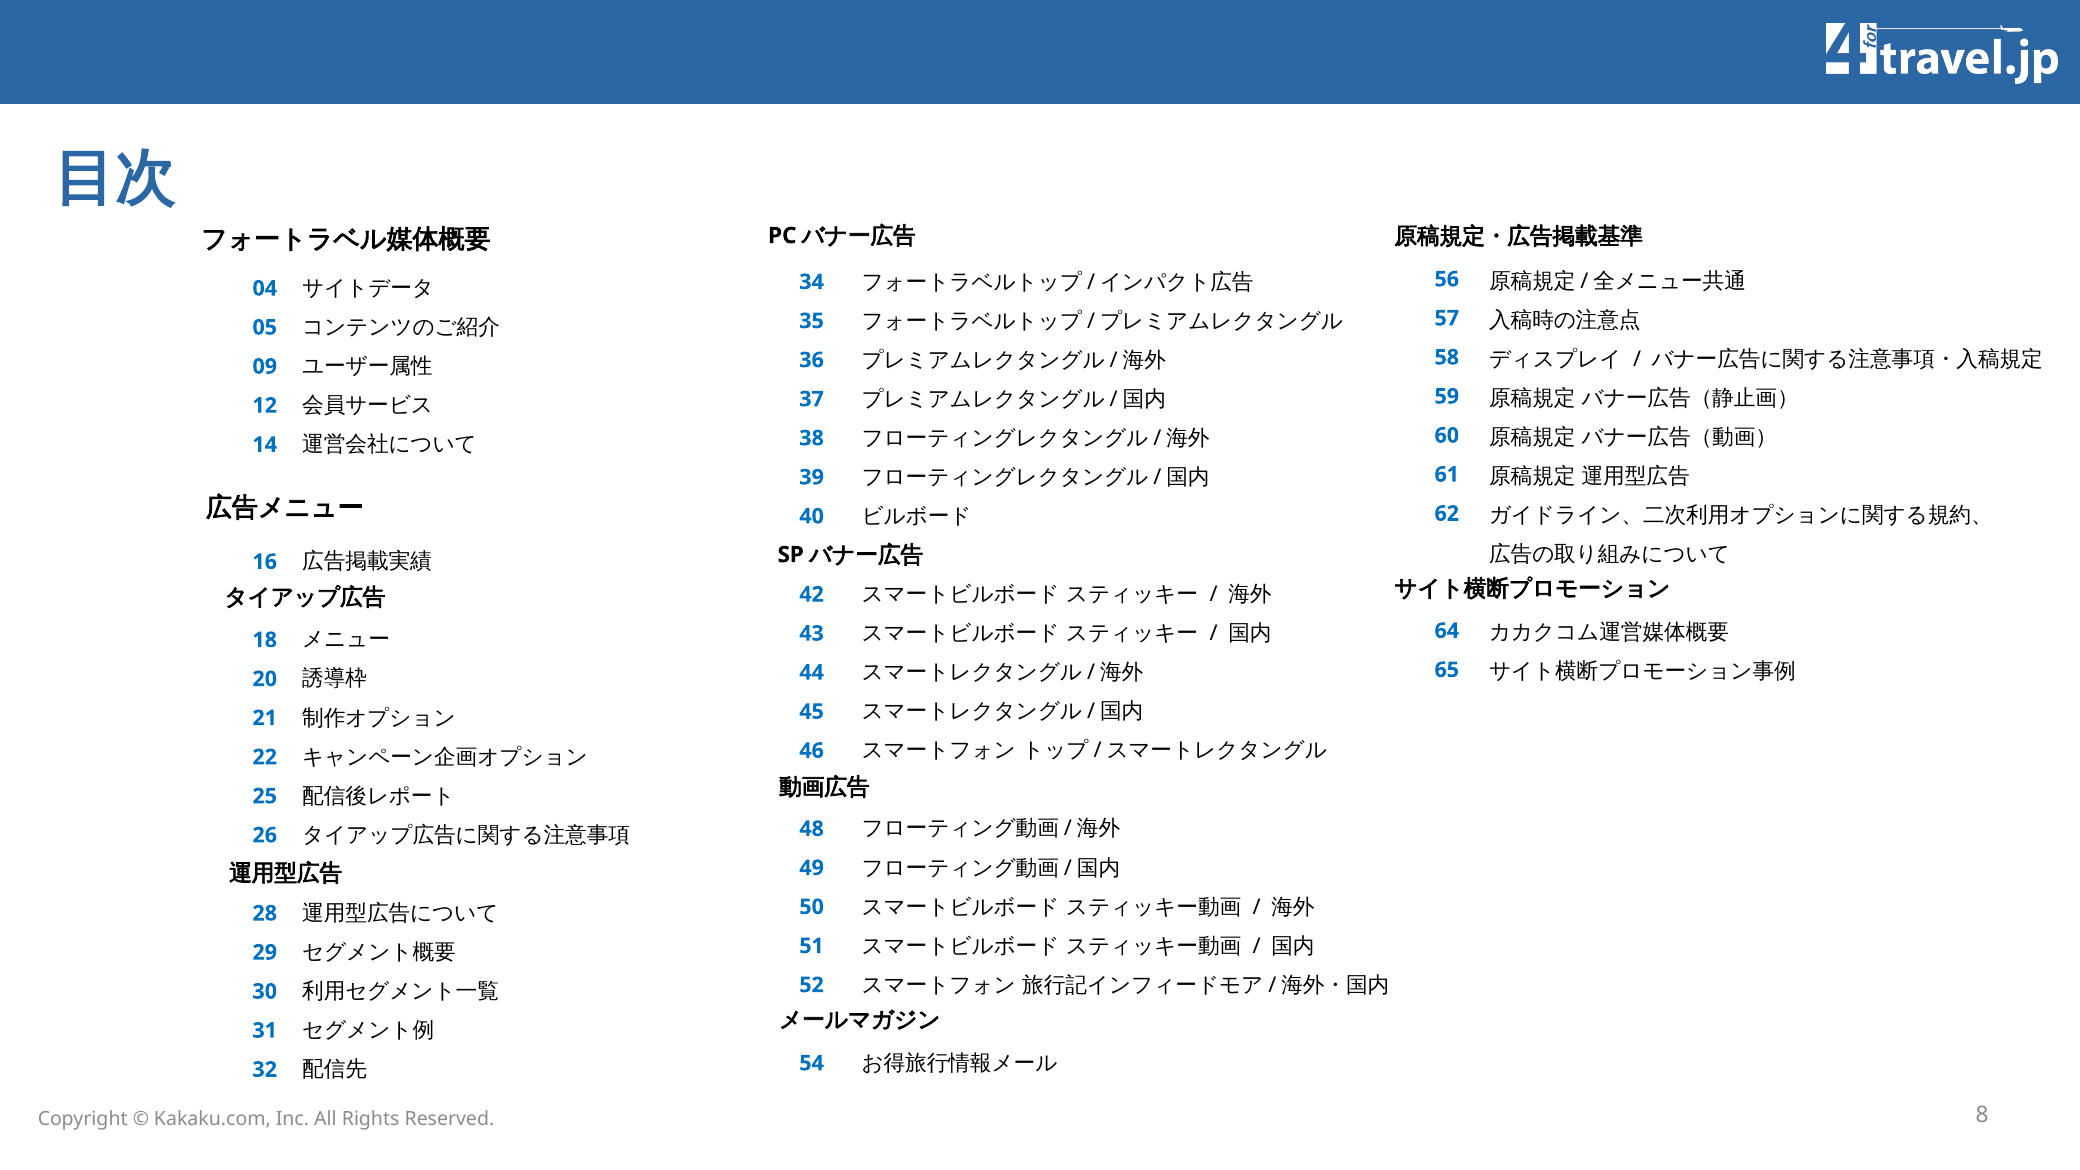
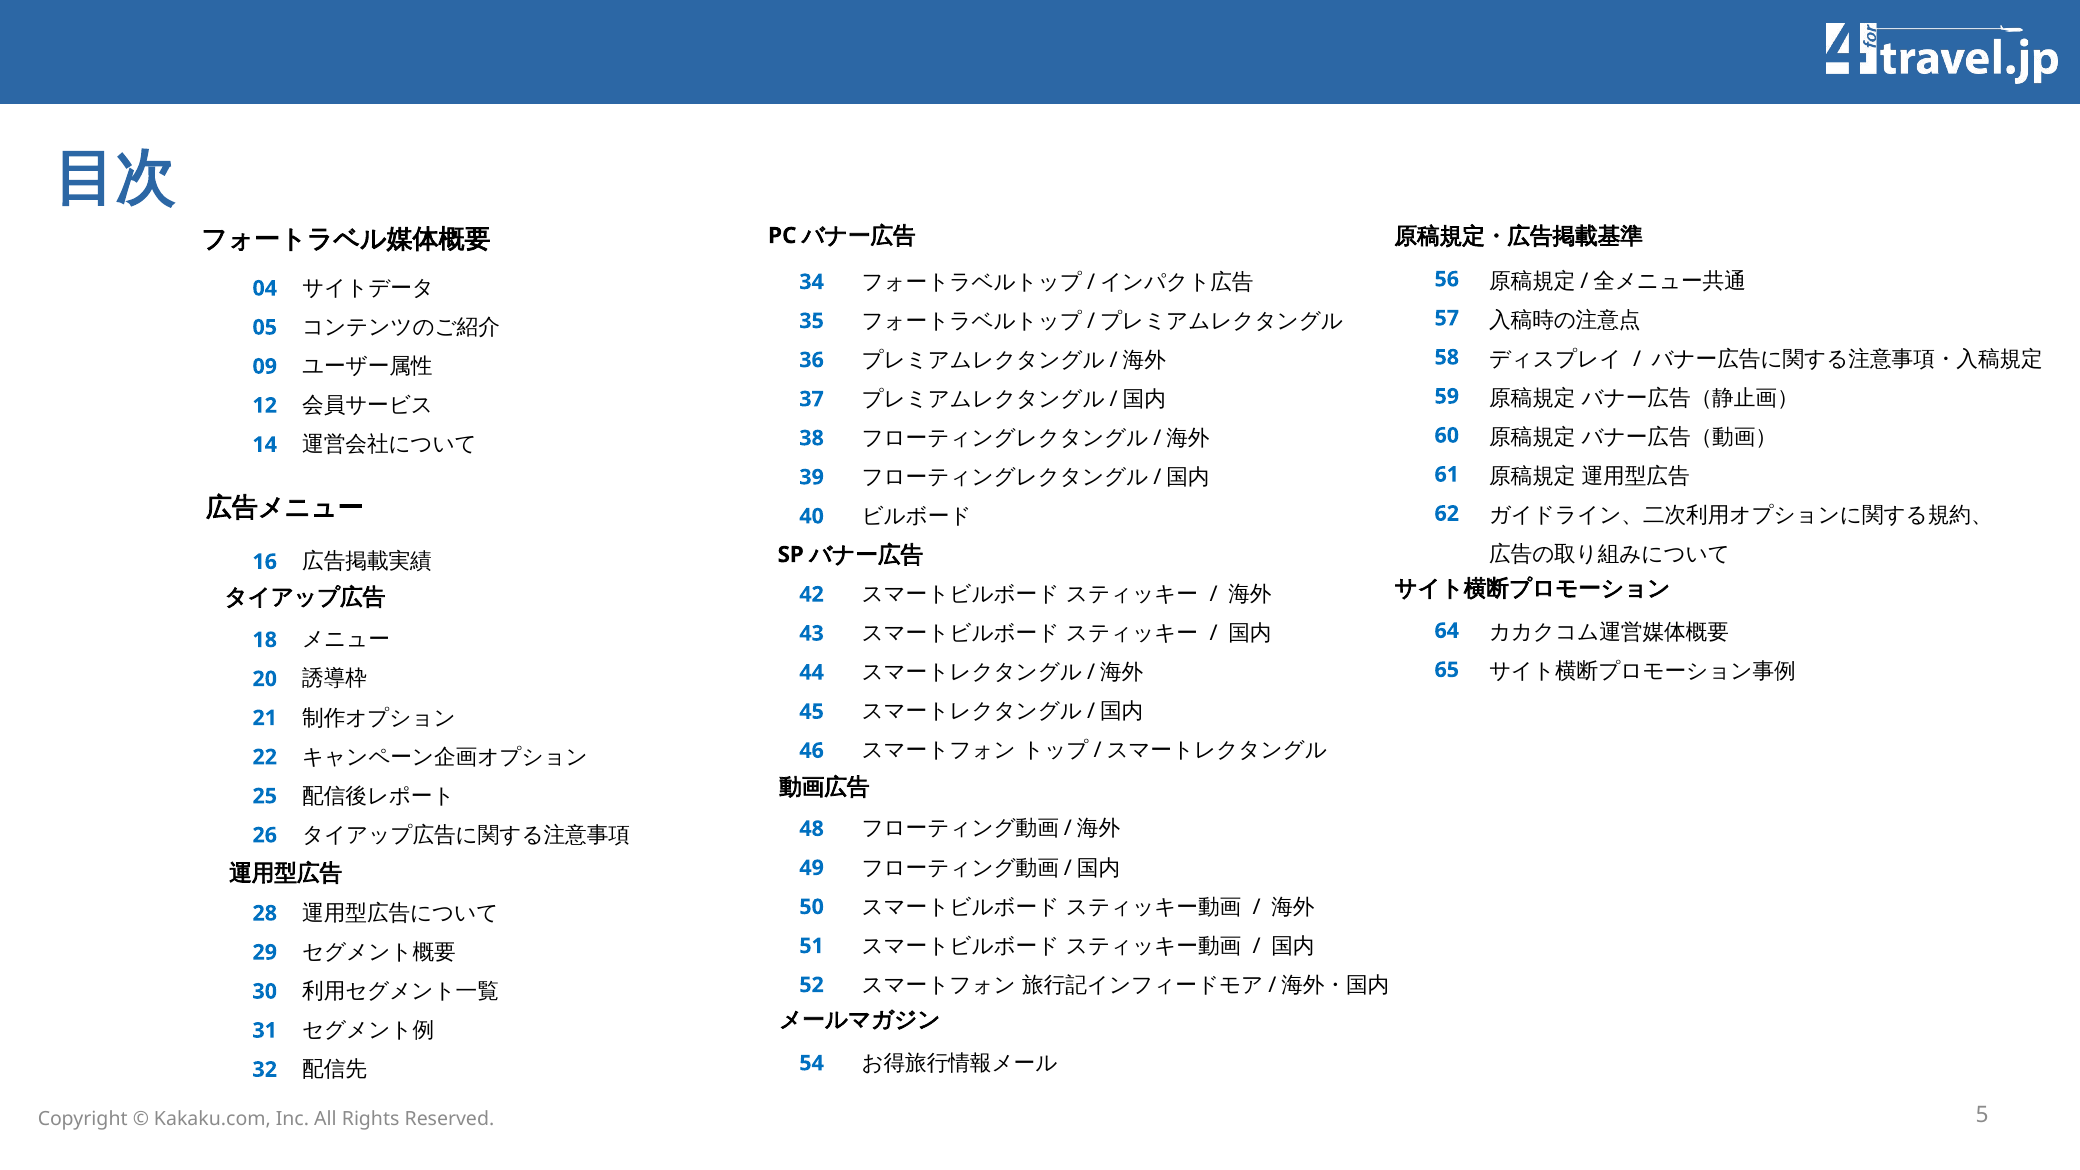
8: 8 -> 5
